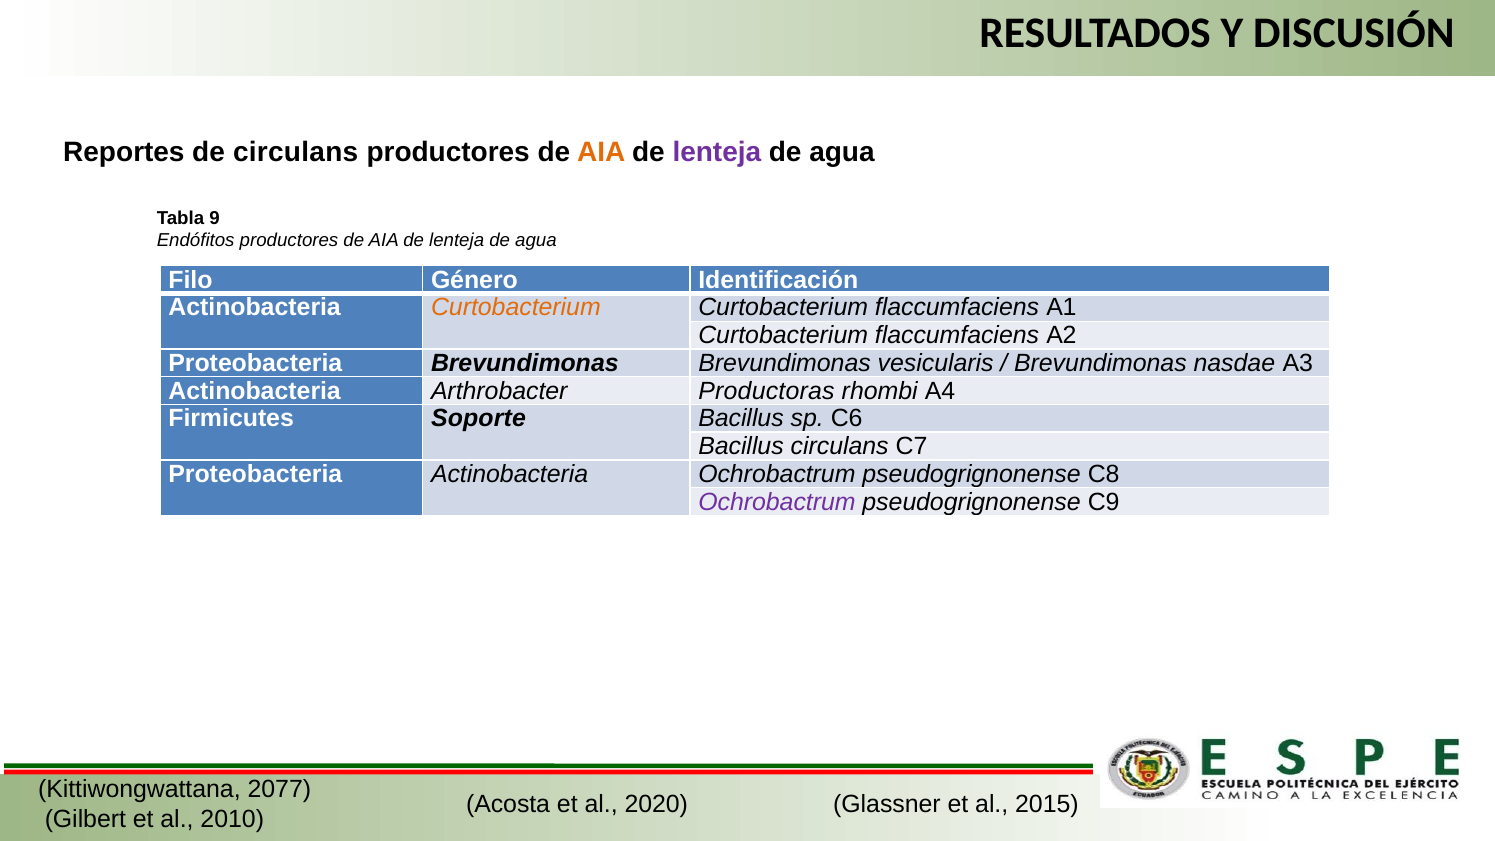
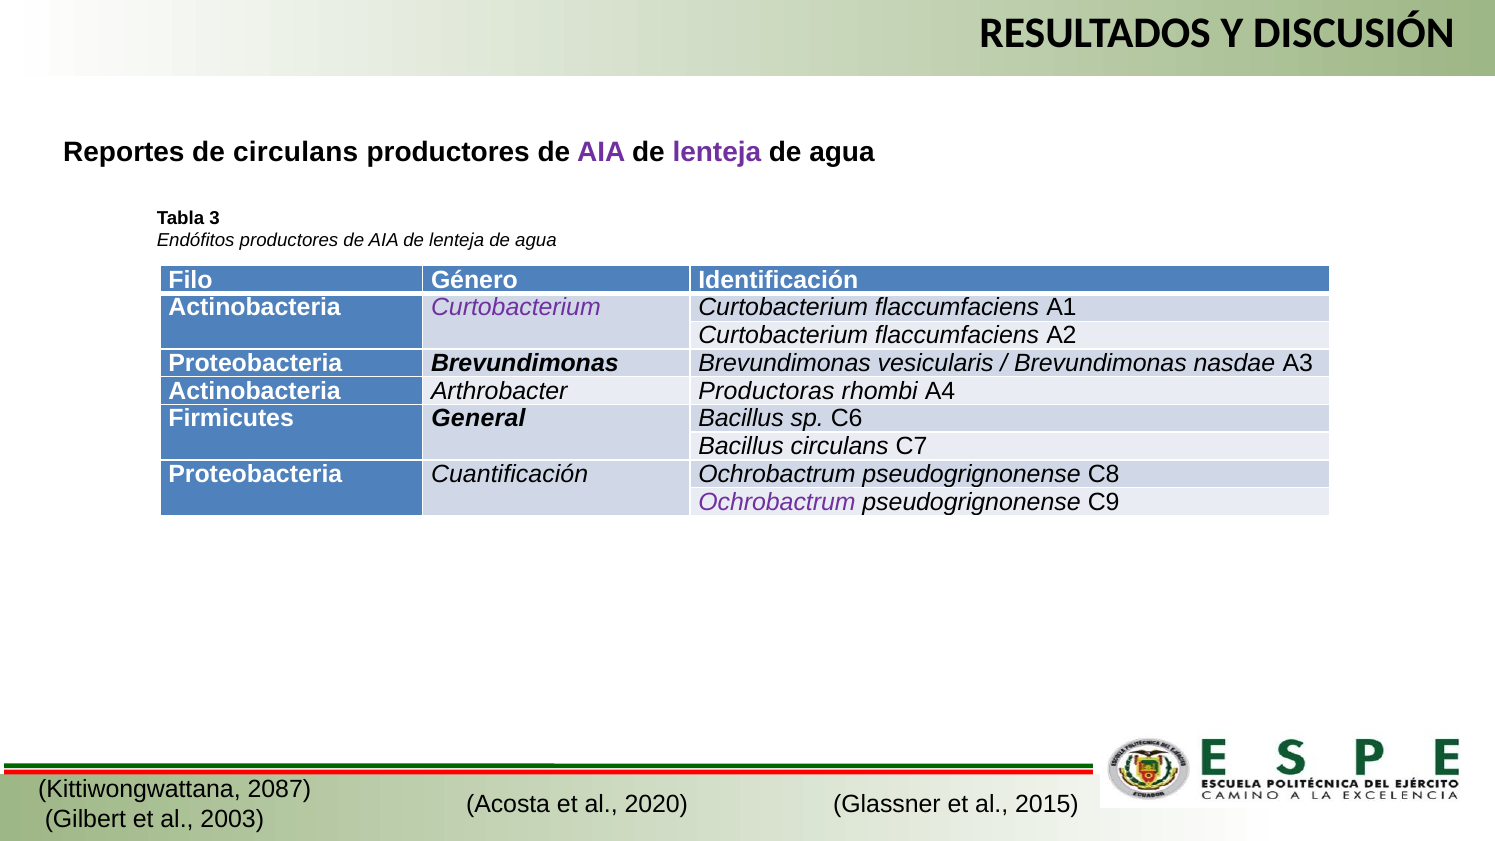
AIA at (601, 152) colour: orange -> purple
9: 9 -> 3
Curtobacterium at (516, 308) colour: orange -> purple
Soporte: Soporte -> General
Proteobacteria Actinobacteria: Actinobacteria -> Cuantificación
2077: 2077 -> 2087
2010: 2010 -> 2003
